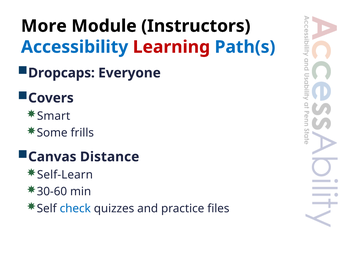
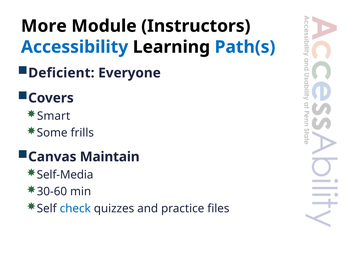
Learning colour: red -> black
Dropcaps: Dropcaps -> Deficient
Distance: Distance -> Maintain
Self-Learn: Self-Learn -> Self-Media
